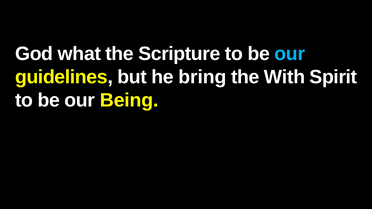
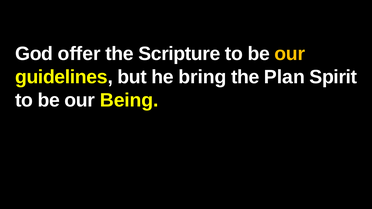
what: what -> offer
our at (290, 54) colour: light blue -> yellow
With: With -> Plan
